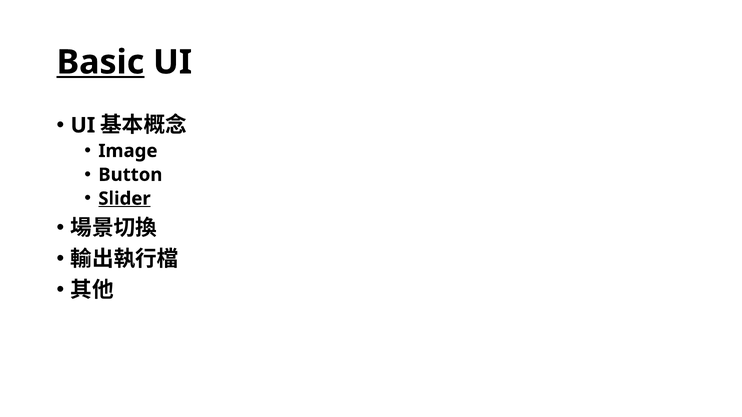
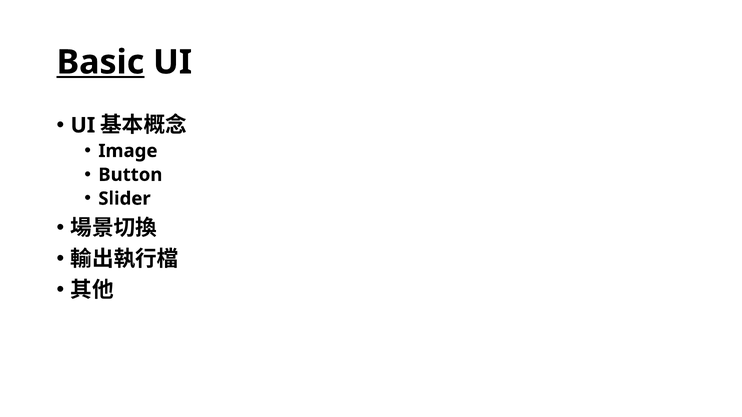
Slider underline: present -> none
